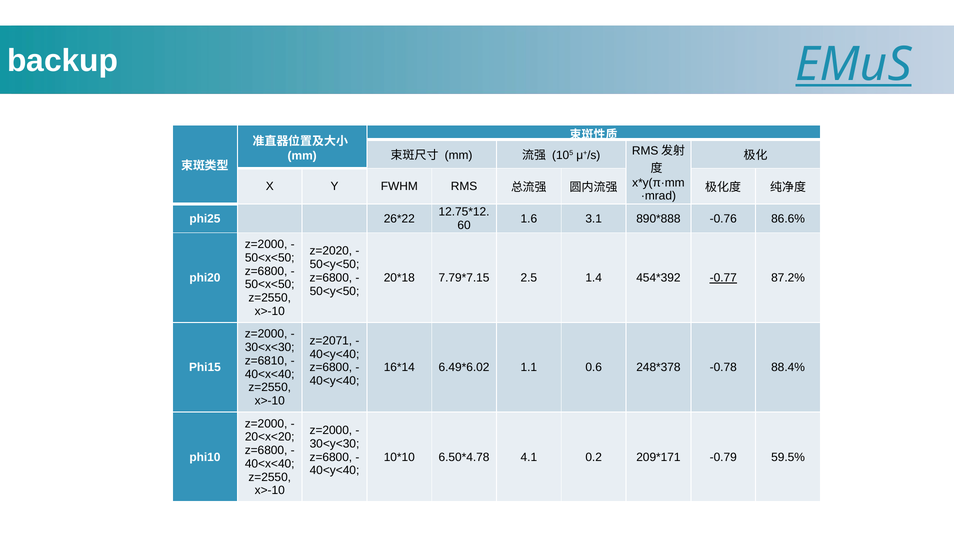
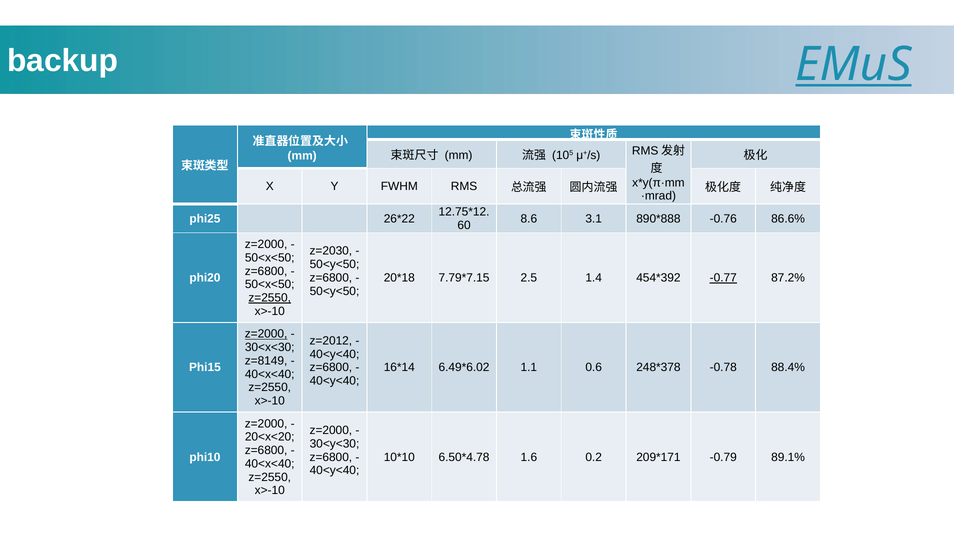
1.6: 1.6 -> 8.6
z=2020: z=2020 -> z=2030
z=2550 at (270, 298) underline: none -> present
z=2000 at (266, 334) underline: none -> present
z=2071: z=2071 -> z=2012
z=6810: z=6810 -> z=8149
4.1: 4.1 -> 1.6
59.5%: 59.5% -> 89.1%
